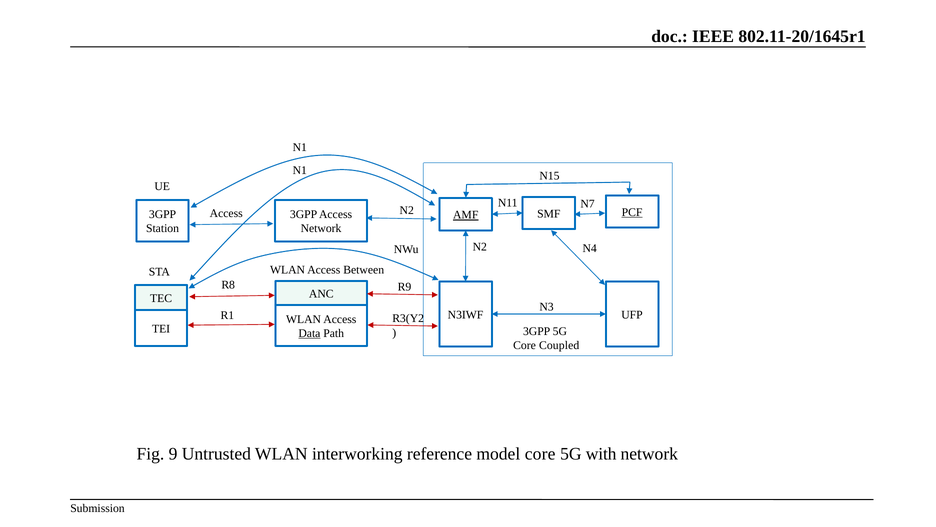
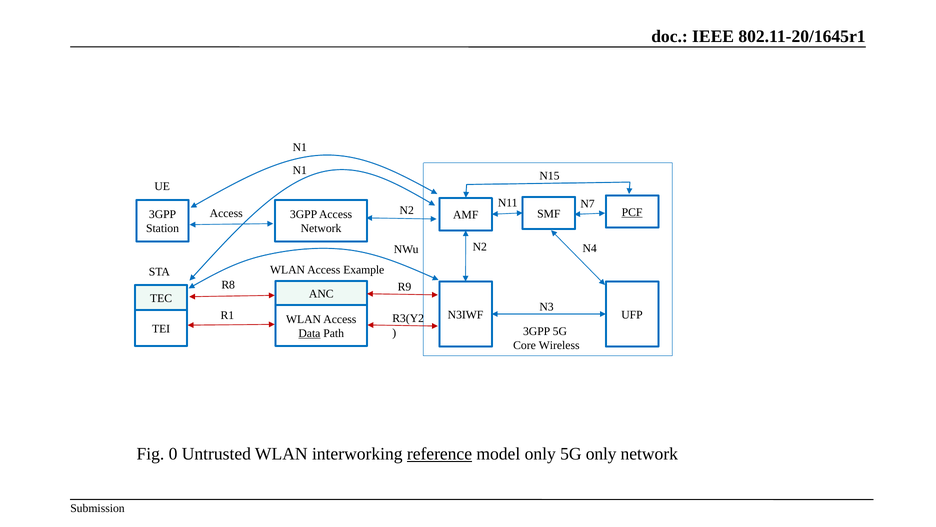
AMF underline: present -> none
Between: Between -> Example
Coupled: Coupled -> Wireless
9: 9 -> 0
reference underline: none -> present
model core: core -> only
5G with: with -> only
